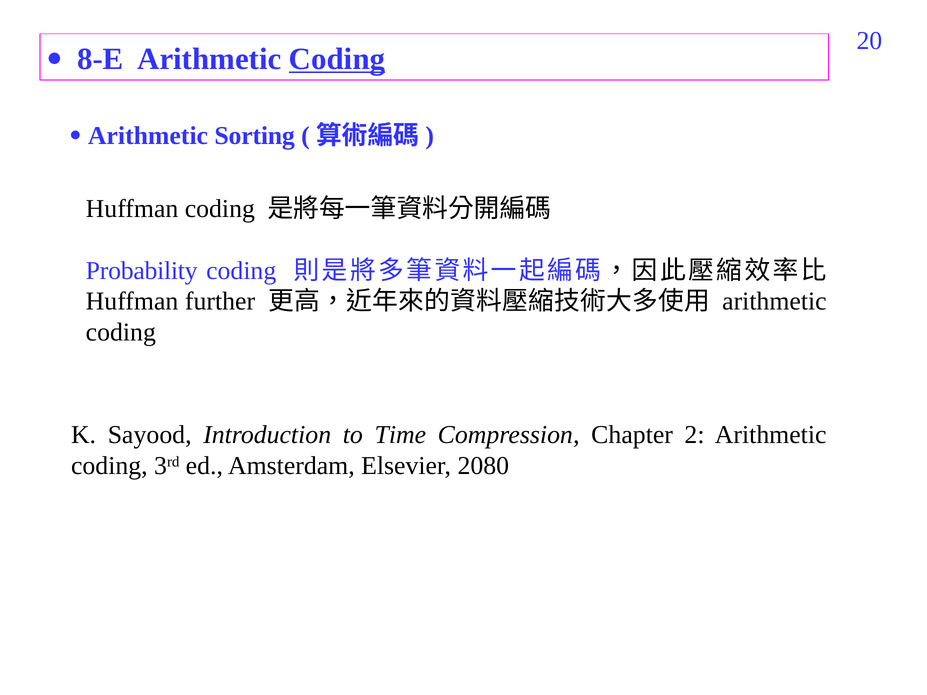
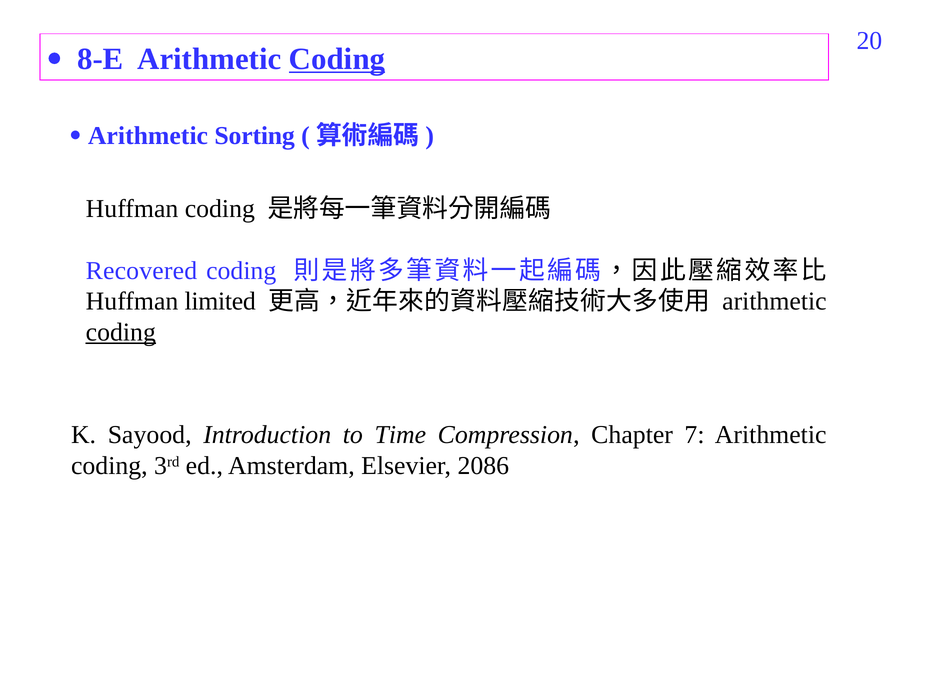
Probability: Probability -> Recovered
further: further -> limited
coding at (121, 332) underline: none -> present
2: 2 -> 7
2080: 2080 -> 2086
